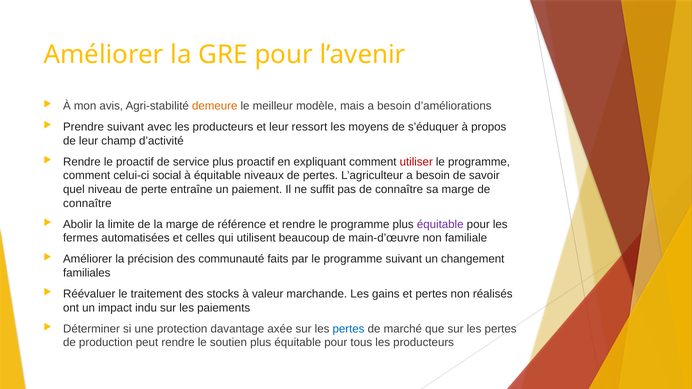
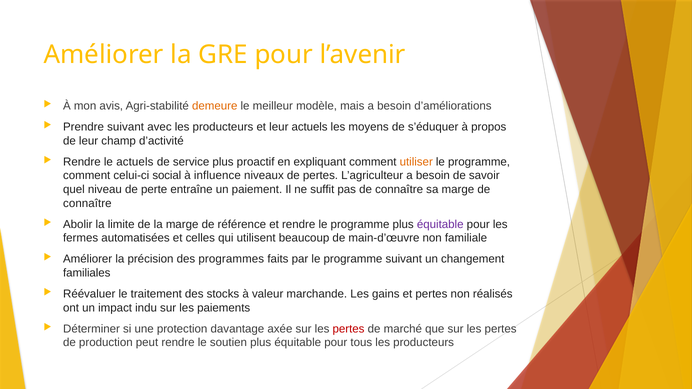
leur ressort: ressort -> actuels
le proactif: proactif -> actuels
utiliser colour: red -> orange
à équitable: équitable -> influence
communauté: communauté -> programmes
pertes at (349, 329) colour: blue -> red
